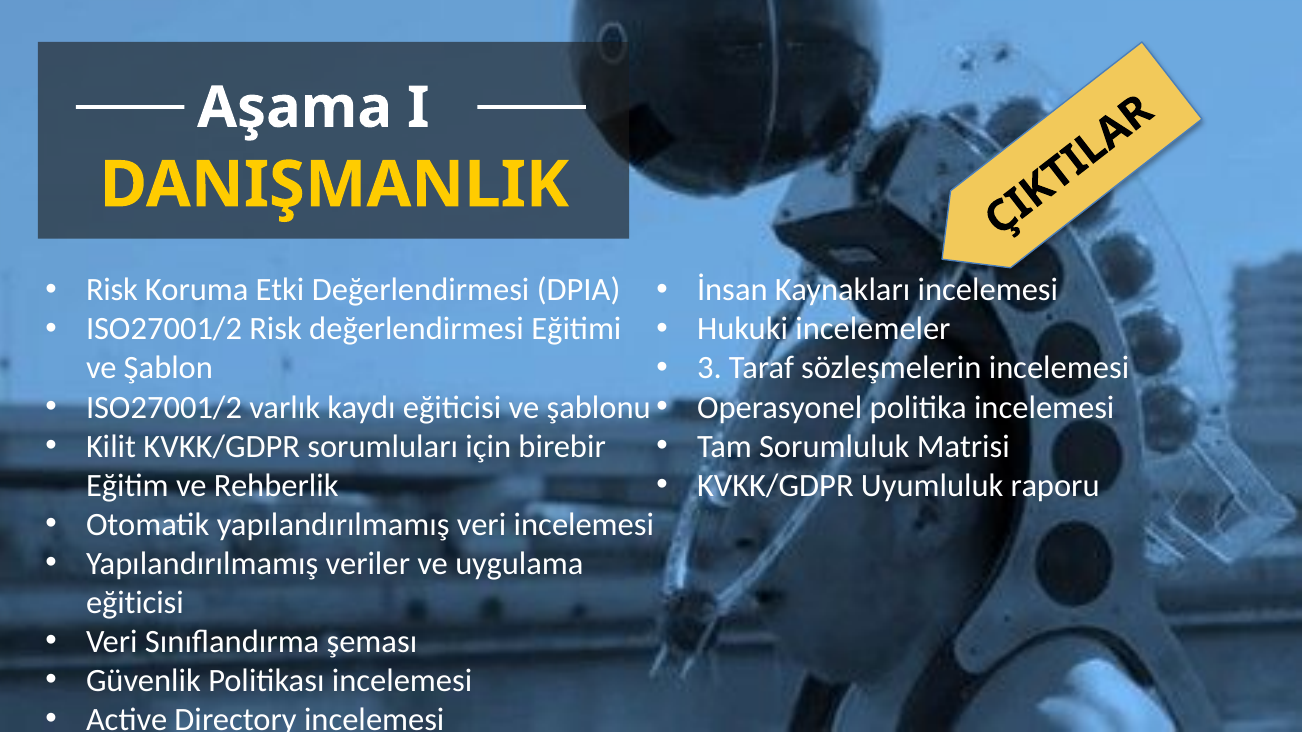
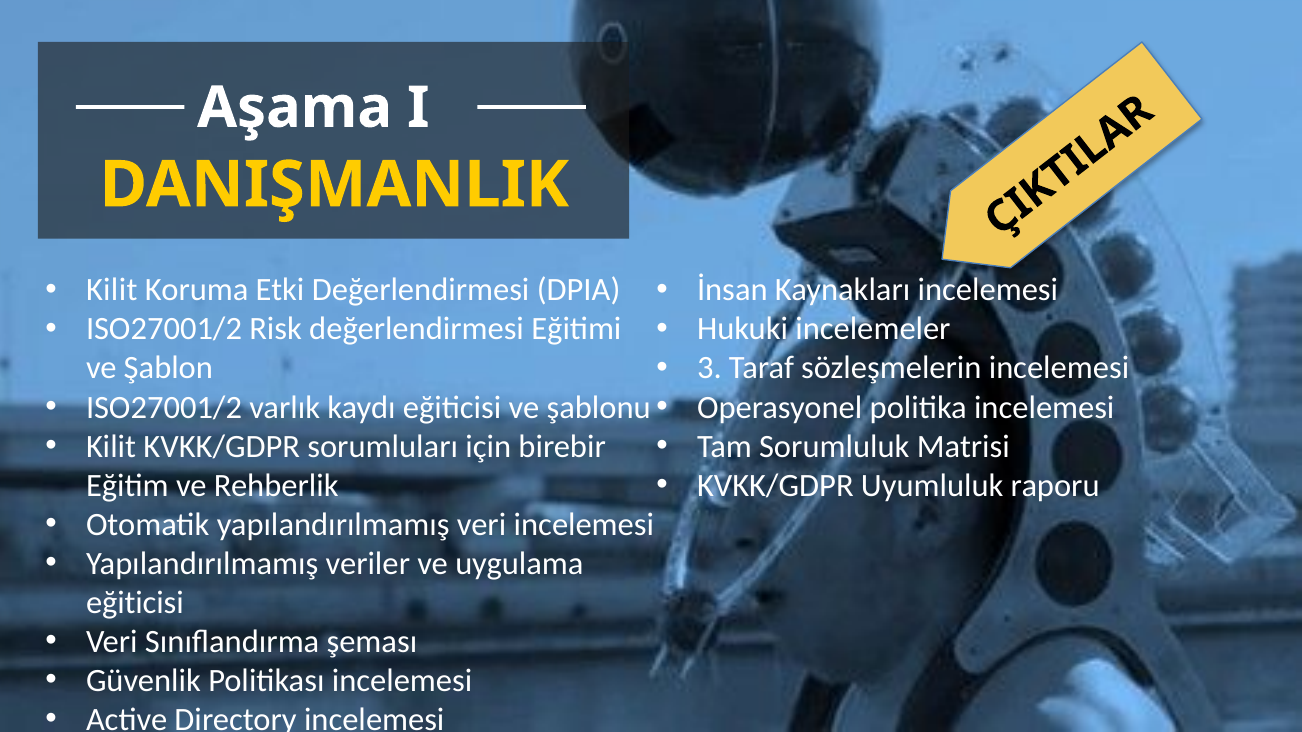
Risk at (112, 290): Risk -> Kilit
